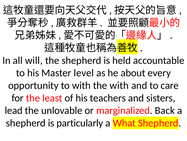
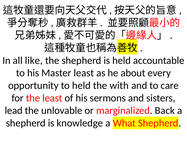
will: will -> like
Master level: level -> least
to with: with -> held
teachers: teachers -> sermons
particularly: particularly -> knowledge
